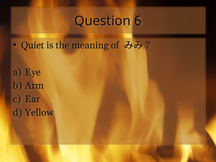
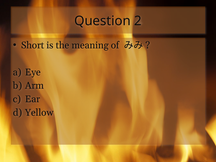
6: 6 -> 2
Quiet: Quiet -> Short
